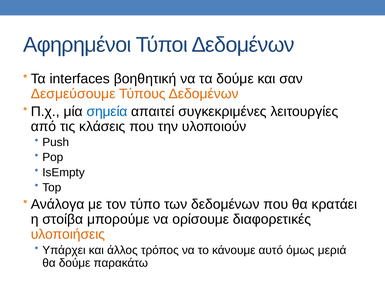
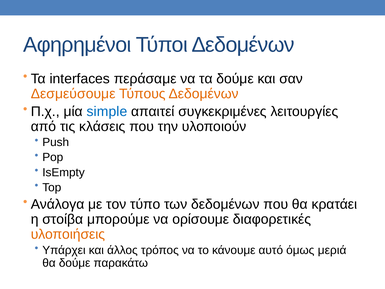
βοηθητική: βοηθητική -> περάσαμε
σημεία: σημεία -> simple
